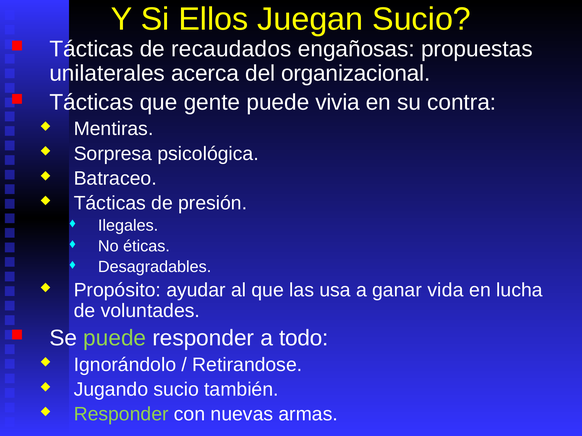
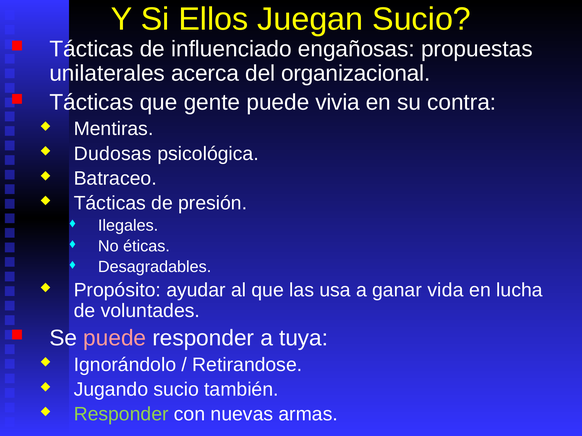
recaudados: recaudados -> influenciado
Sorpresa: Sorpresa -> Dudosas
puede at (115, 338) colour: light green -> pink
todo: todo -> tuya
